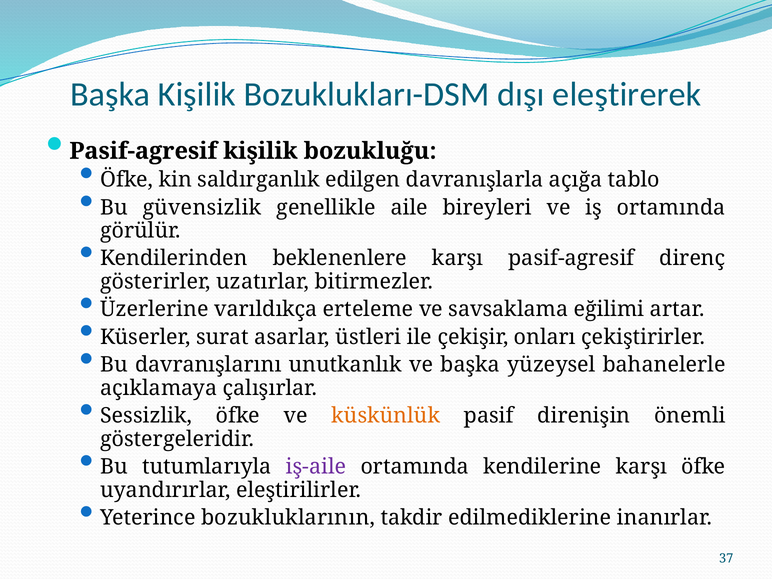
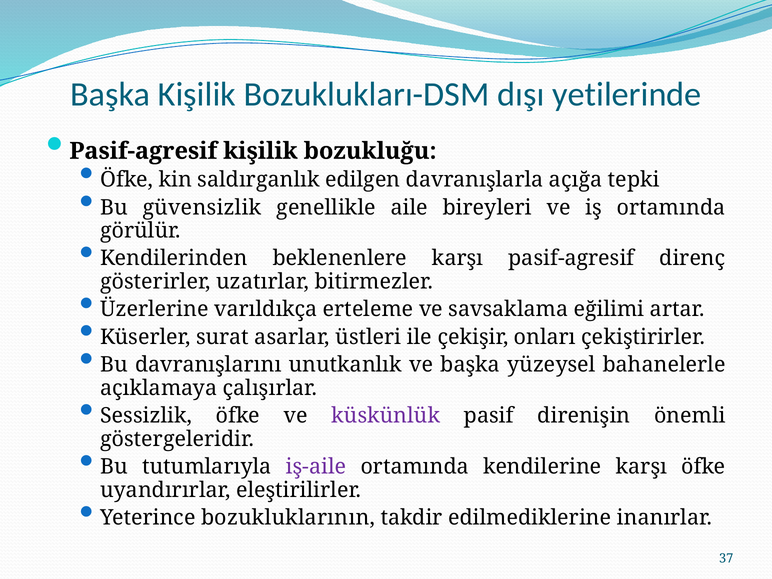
eleştirerek: eleştirerek -> yetilerinde
tablo: tablo -> tepki
küskünlük colour: orange -> purple
